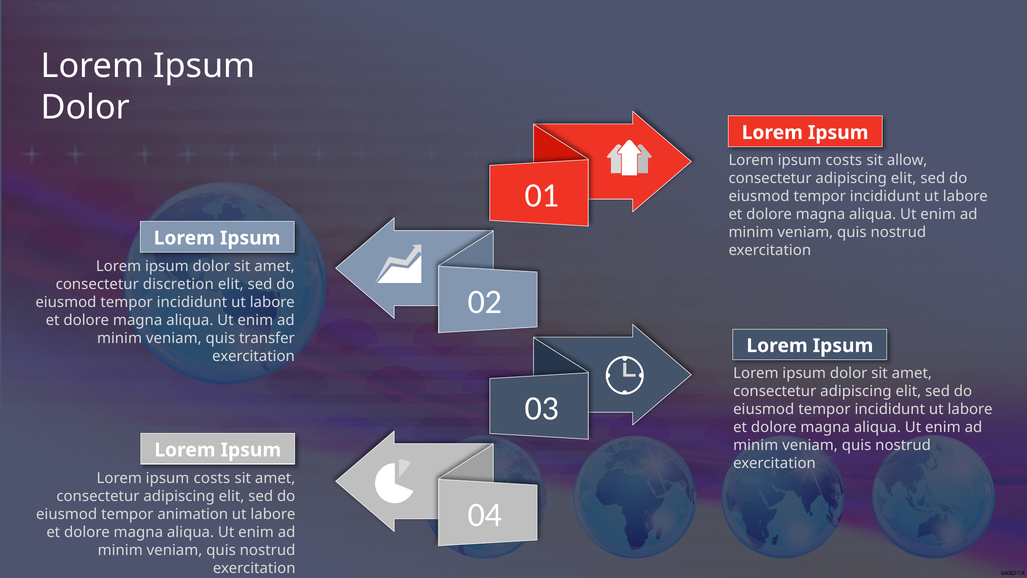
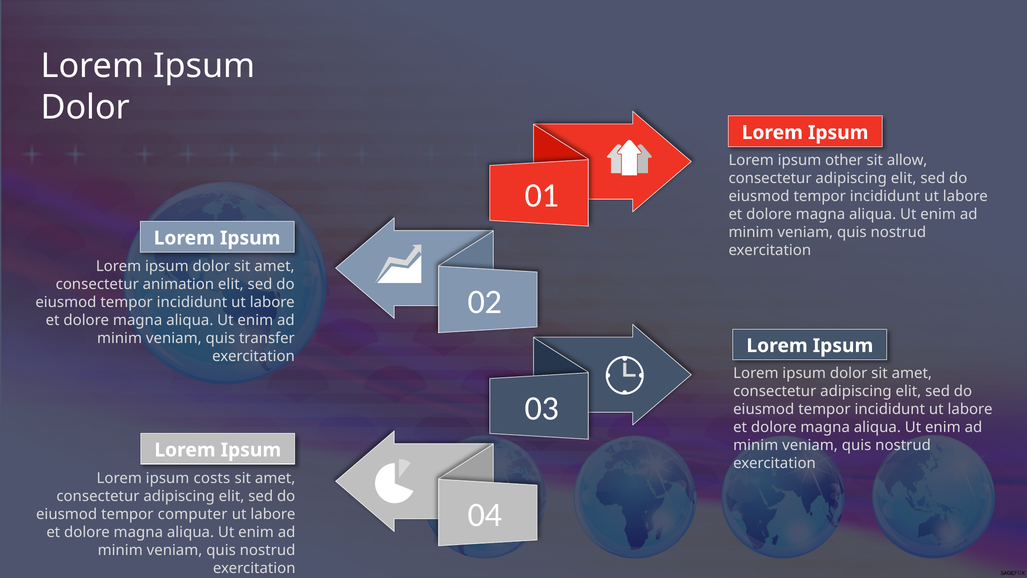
costs at (844, 160): costs -> other
discretion: discretion -> animation
animation: animation -> computer
